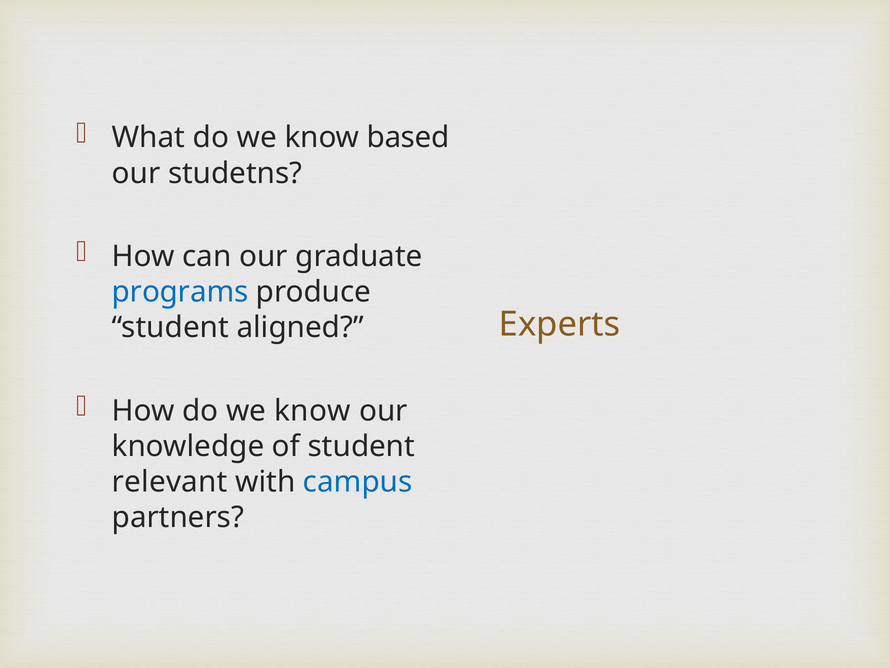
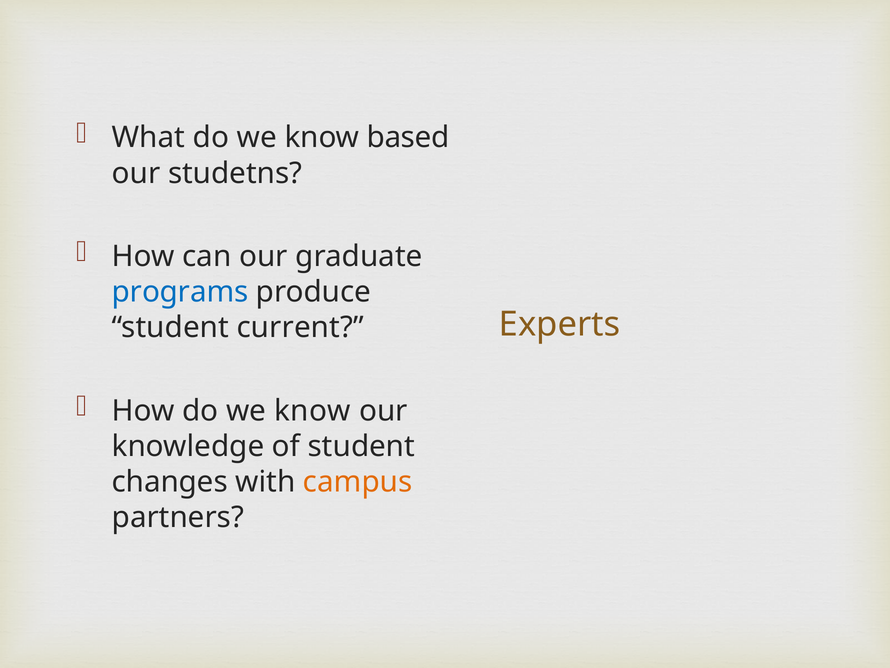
aligned: aligned -> current
relevant: relevant -> changes
campus colour: blue -> orange
